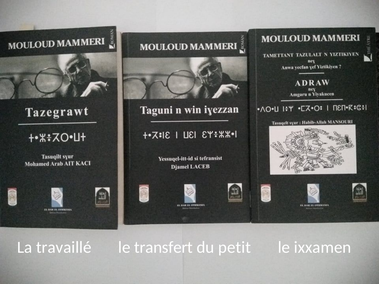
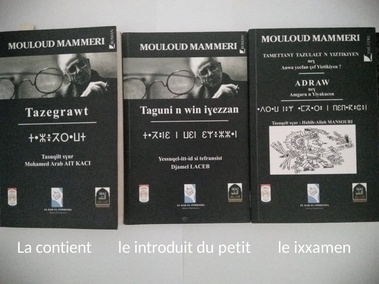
travaillé: travaillé -> contient
transfert: transfert -> introduit
